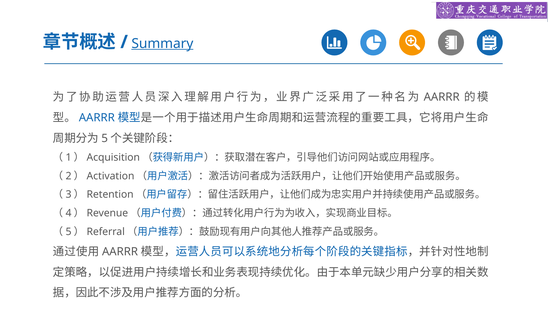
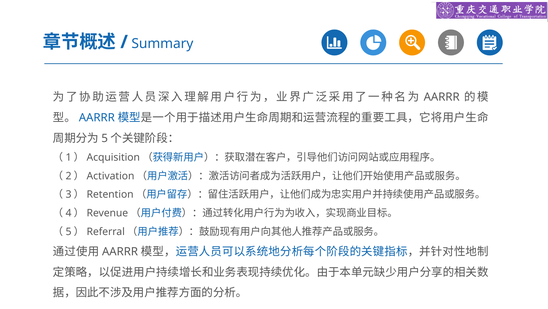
Summary underline: present -> none
